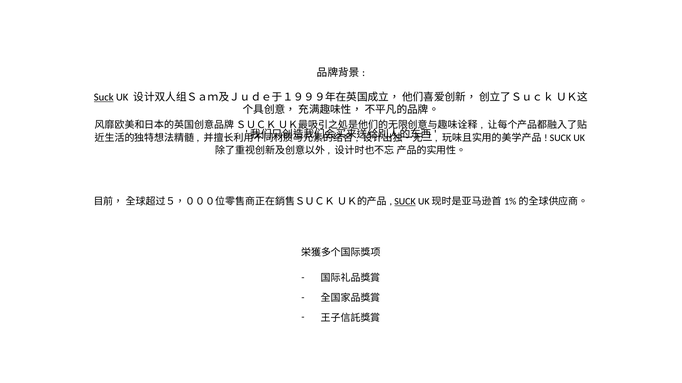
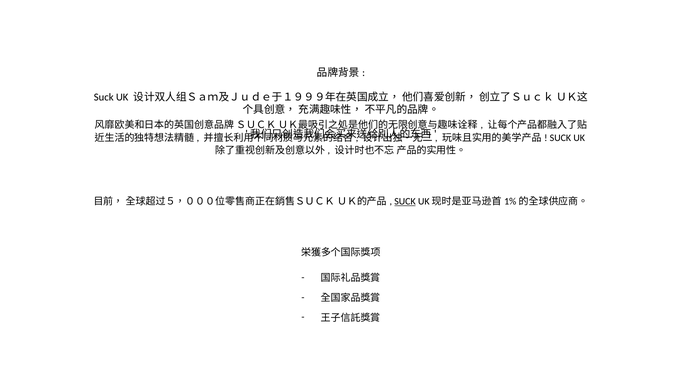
Suck at (104, 97) underline: present -> none
